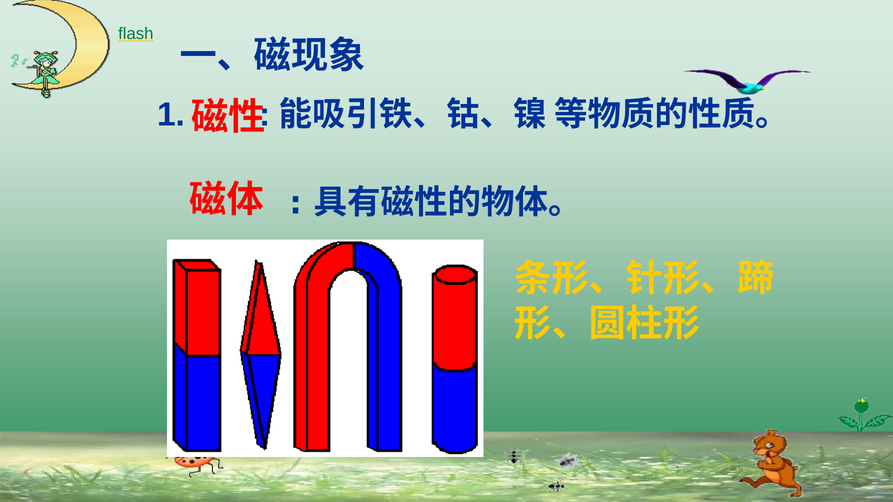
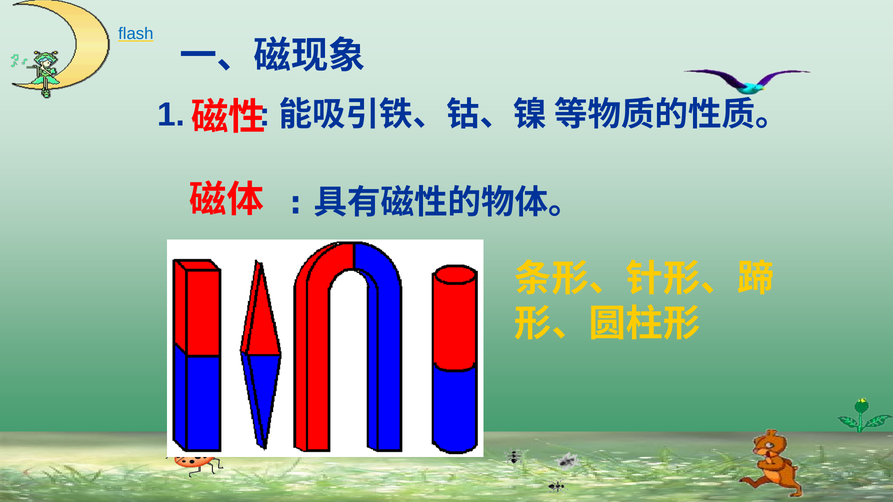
flash colour: green -> blue
